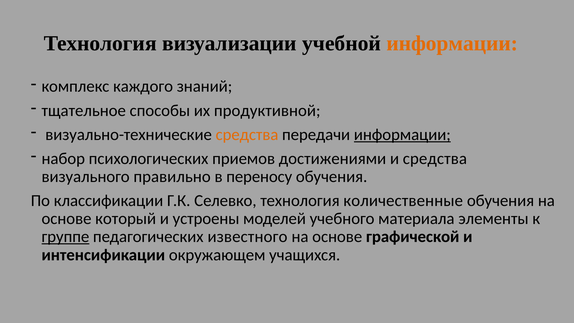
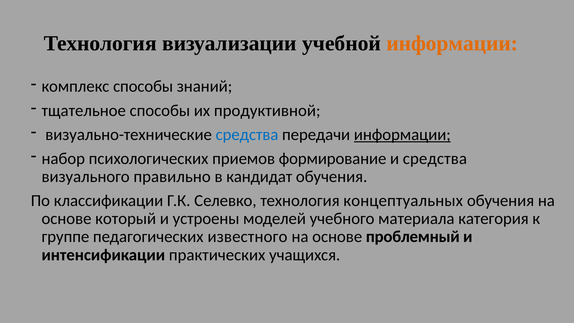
комплекс каждого: каждого -> способы
средства at (247, 134) colour: orange -> blue
достижениями: достижениями -> формирование
переносу: переносу -> кандидат
количественные: количественные -> концептуальных
элементы: элементы -> категория
группе underline: present -> none
графической: графической -> проблемный
окружающем: окружающем -> практических
